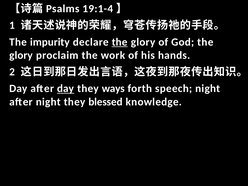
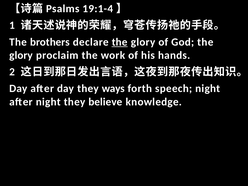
impurity: impurity -> brothers
day at (66, 89) underline: present -> none
blessed: blessed -> believe
